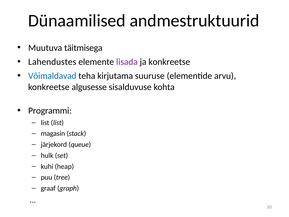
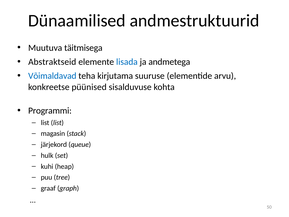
Lahendustes: Lahendustes -> Abstraktseid
lisada colour: purple -> blue
ja konkreetse: konkreetse -> andmetega
algusesse: algusesse -> püünised
